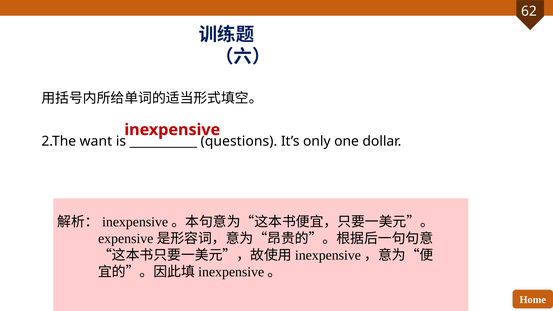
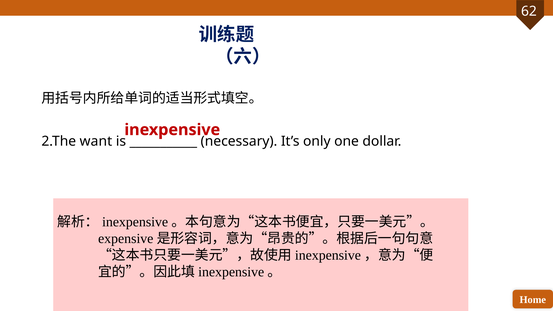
questions: questions -> necessary
